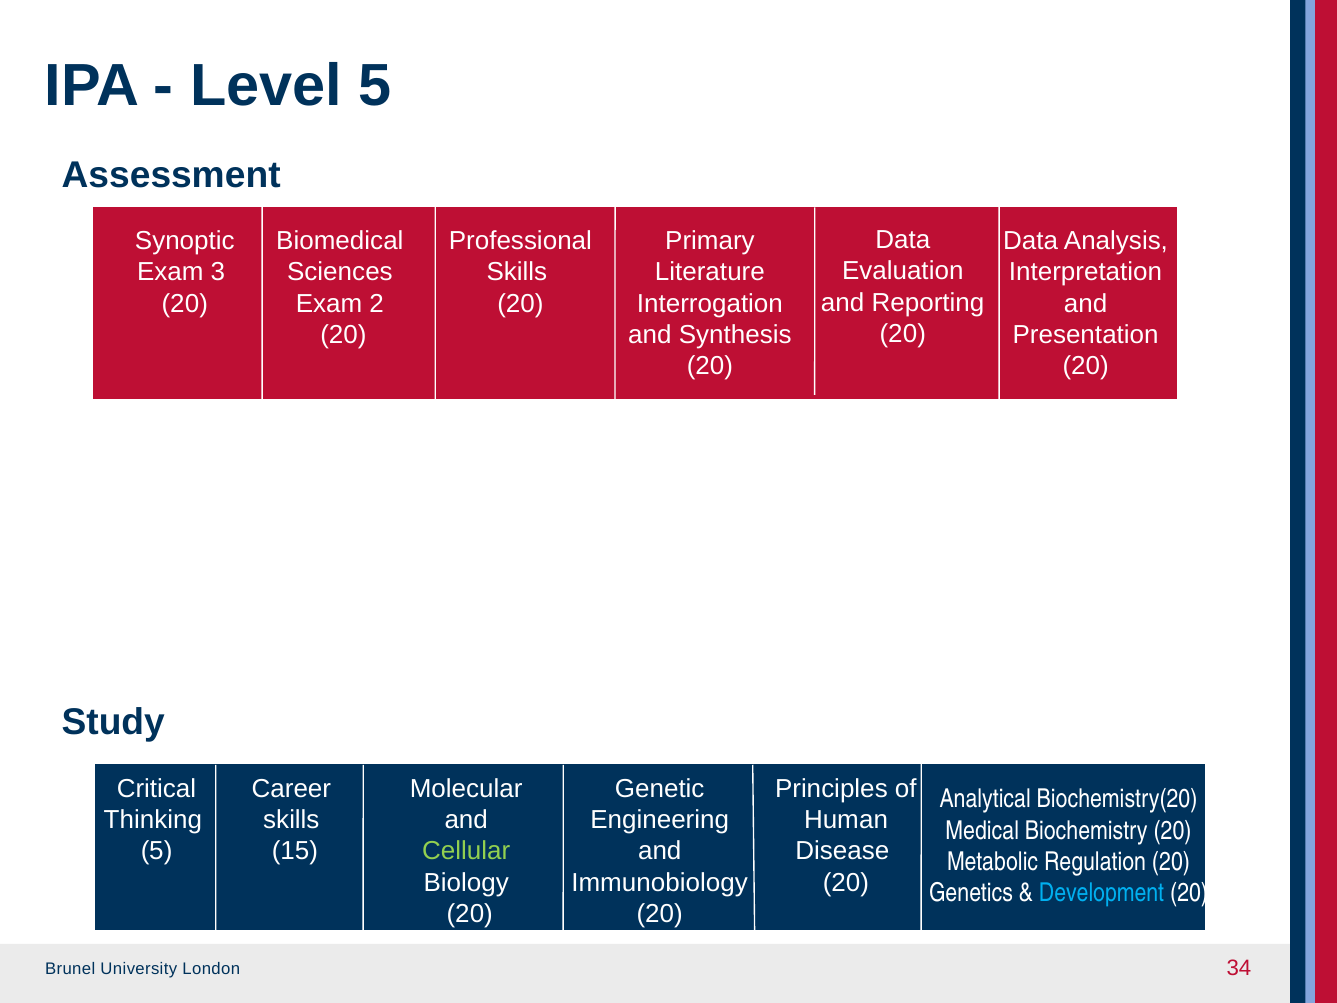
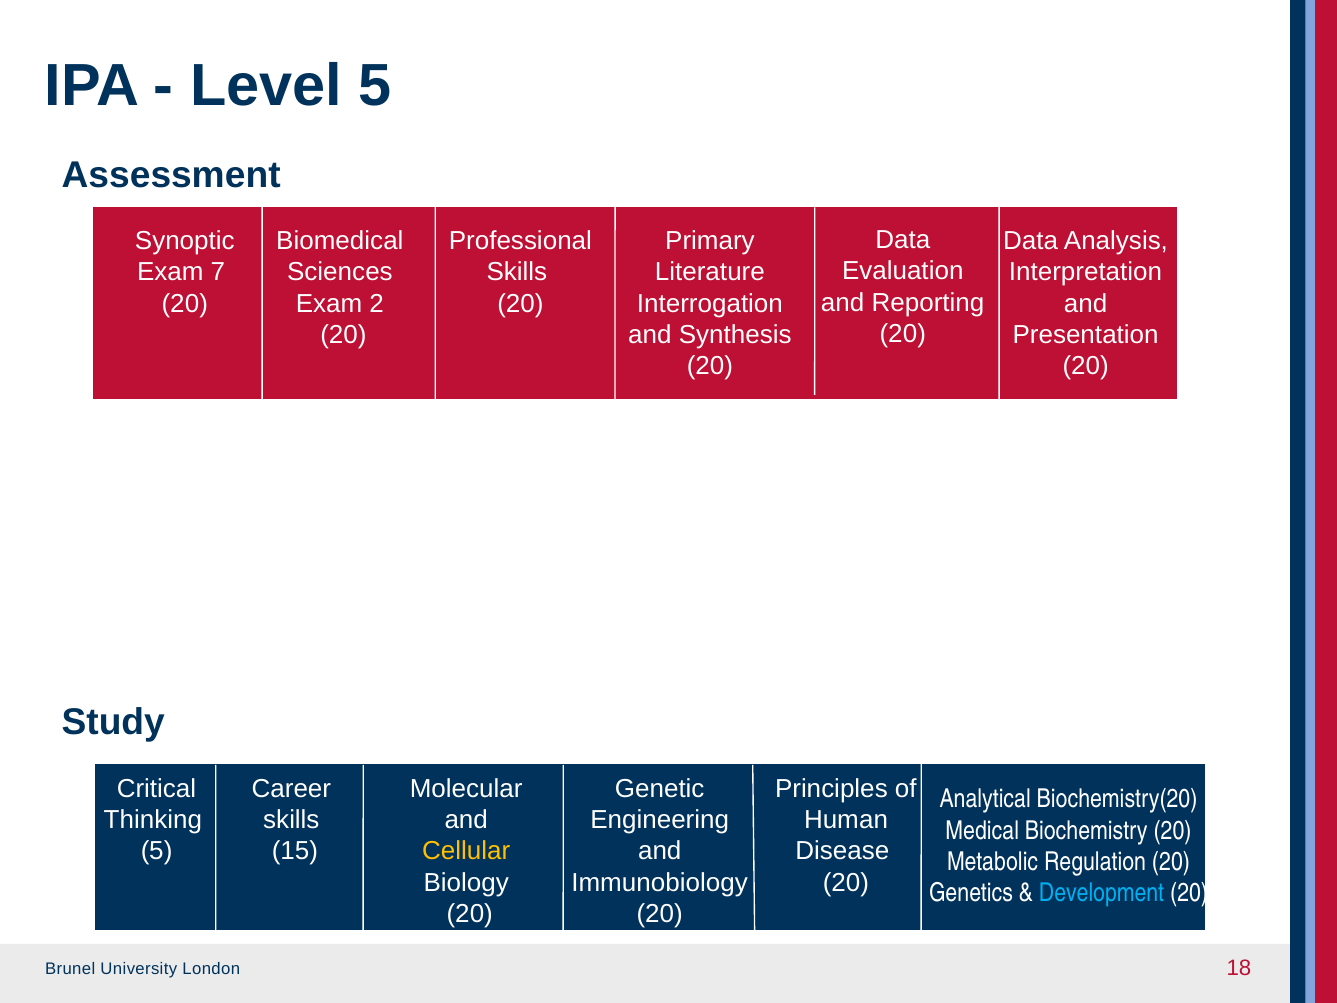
3: 3 -> 7
Cellular colour: light green -> yellow
34: 34 -> 18
